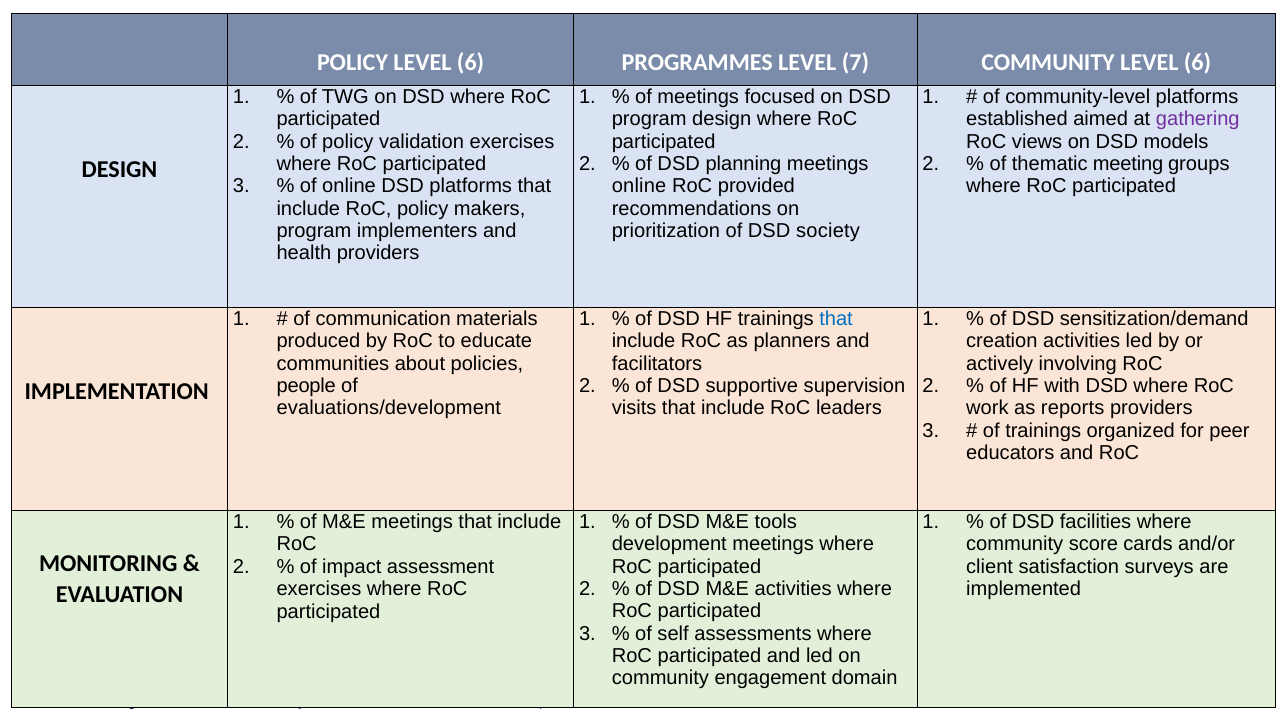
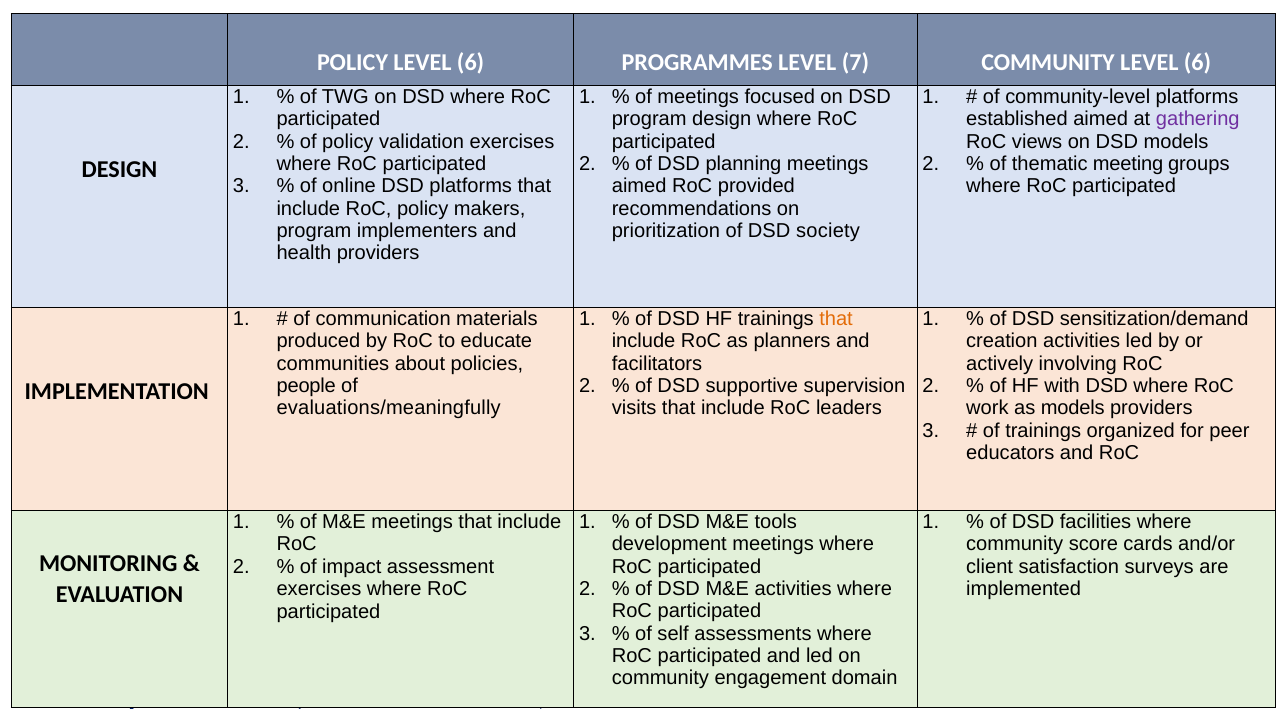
online at (639, 186): online -> aimed
that at (836, 319) colour: blue -> orange
evaluations/development: evaluations/development -> evaluations/meaningfully
as reports: reports -> models
